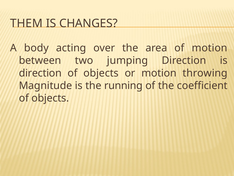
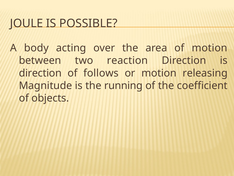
THEM: THEM -> JOULE
CHANGES: CHANGES -> POSSIBLE
jumping: jumping -> reaction
objects at (101, 73): objects -> follows
throwing: throwing -> releasing
